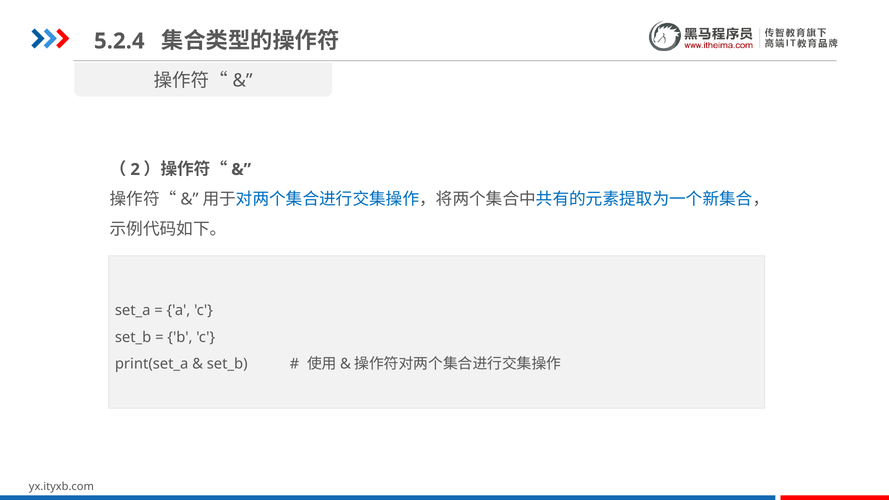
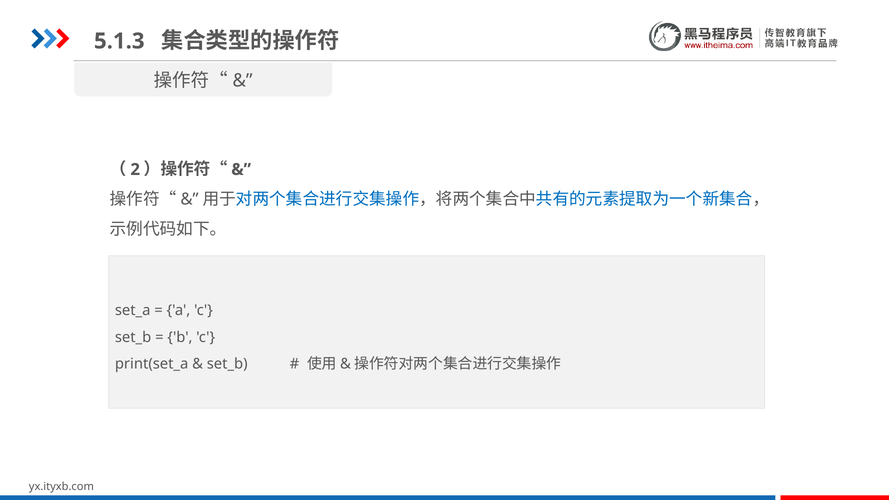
5.2.4: 5.2.4 -> 5.1.3
